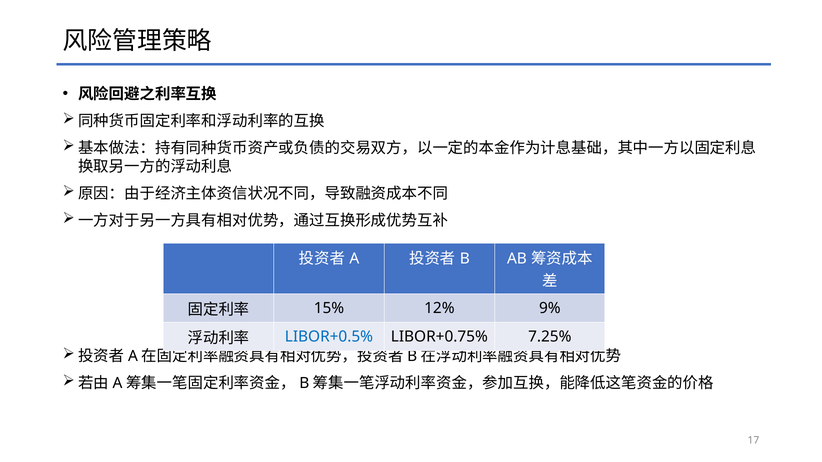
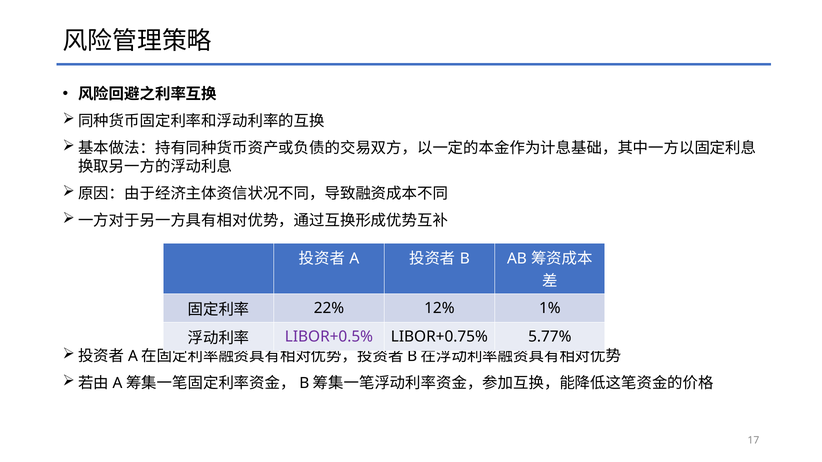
15%: 15% -> 22%
9%: 9% -> 1%
LIBOR+0.5% colour: blue -> purple
7.25%: 7.25% -> 5.77%
